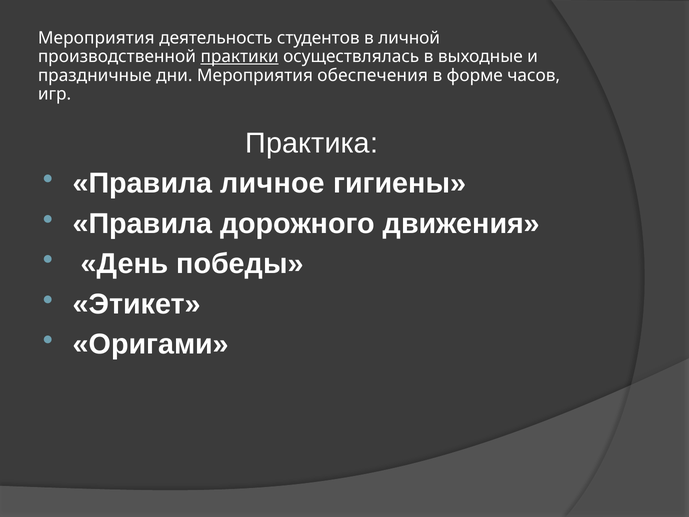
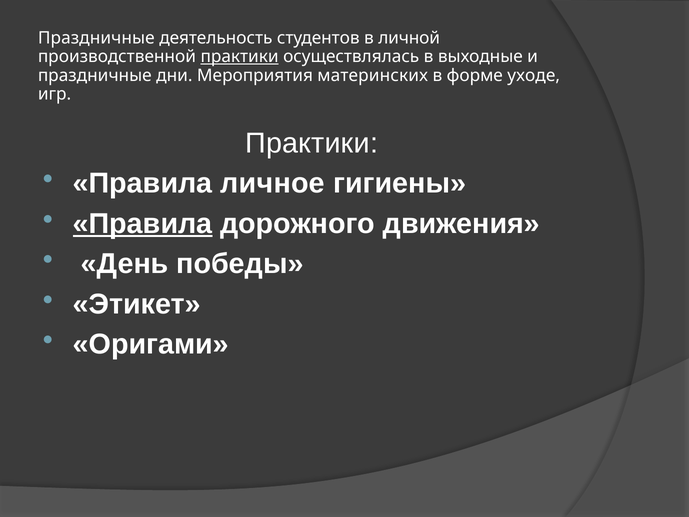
Мероприятия at (96, 38): Мероприятия -> Праздничные
обеспечения: обеспечения -> материнских
часов: часов -> уходе
Практика at (312, 143): Практика -> Практики
Правила at (143, 224) underline: none -> present
